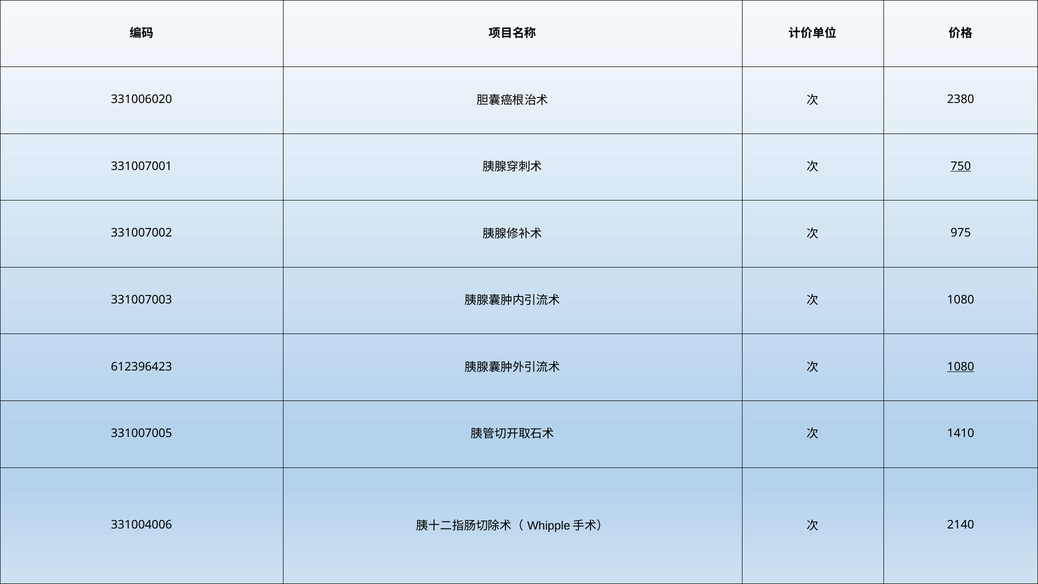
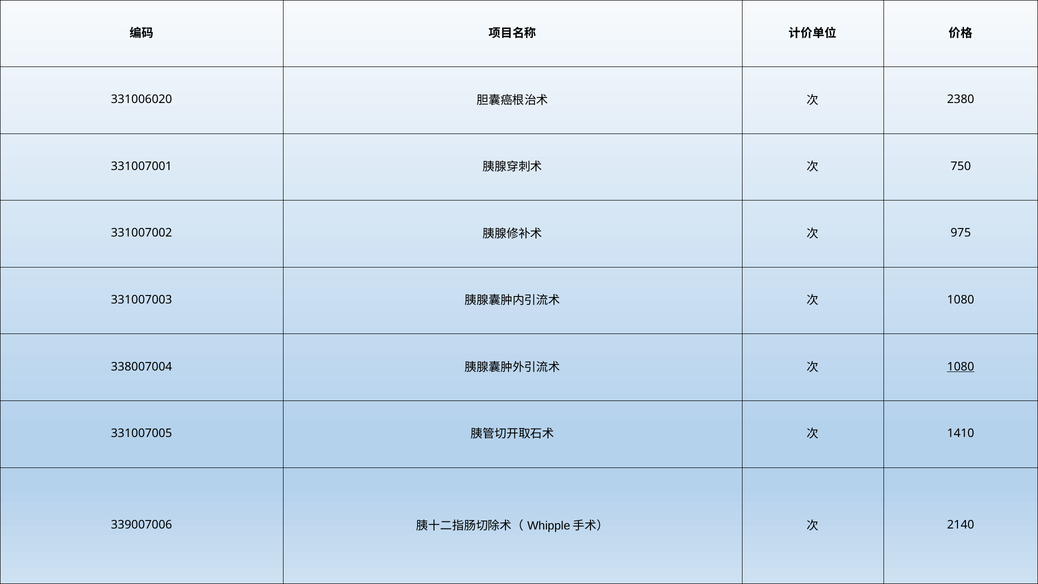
750 underline: present -> none
612396423: 612396423 -> 338007004
331004006: 331004006 -> 339007006
